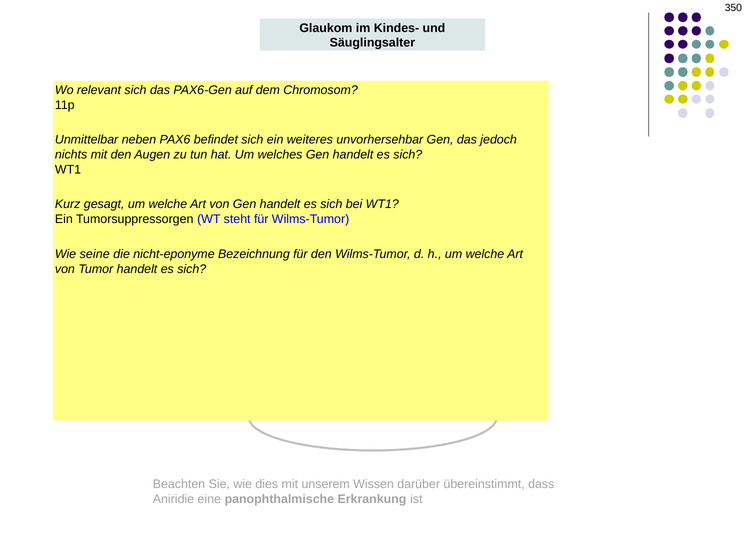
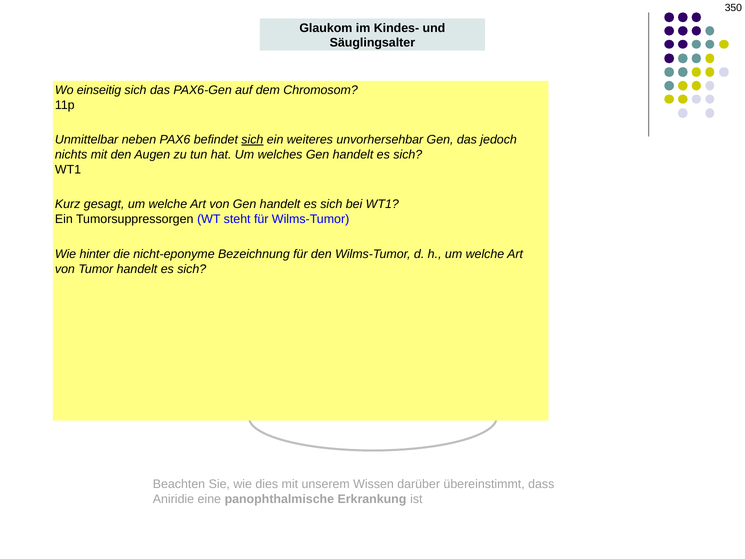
relevant: relevant -> einseitig
sich at (252, 140) underline: none -> present
seine: seine -> hinter
